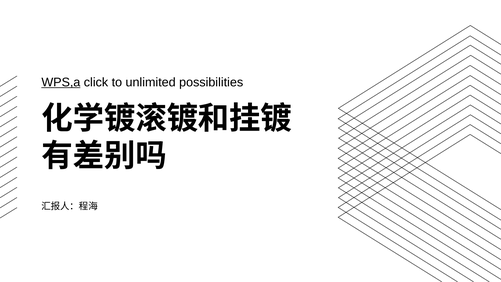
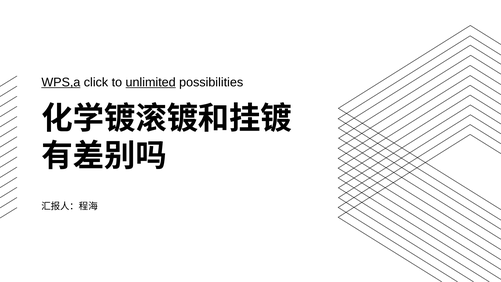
unlimited underline: none -> present
